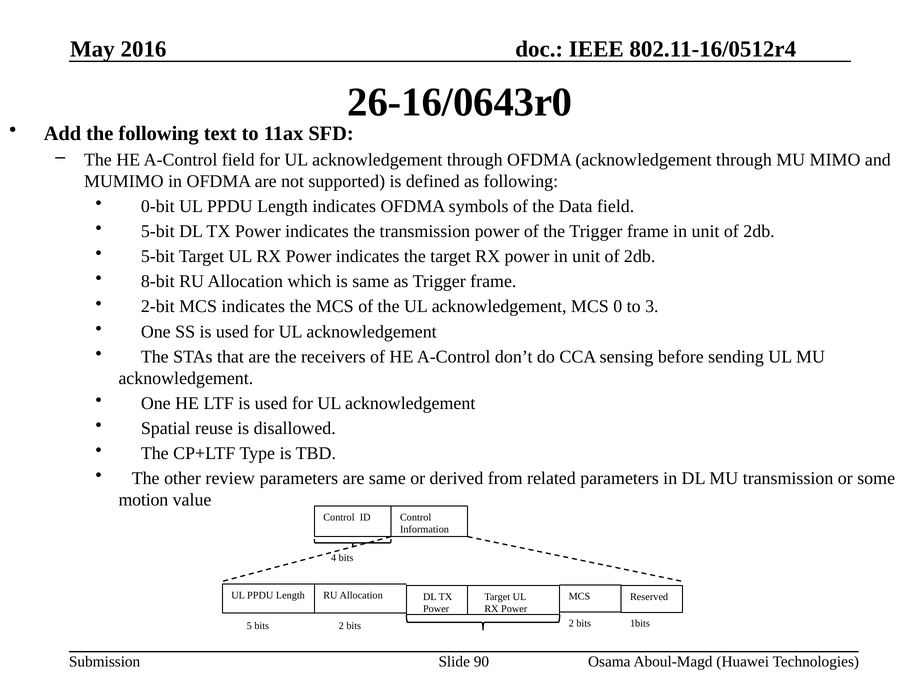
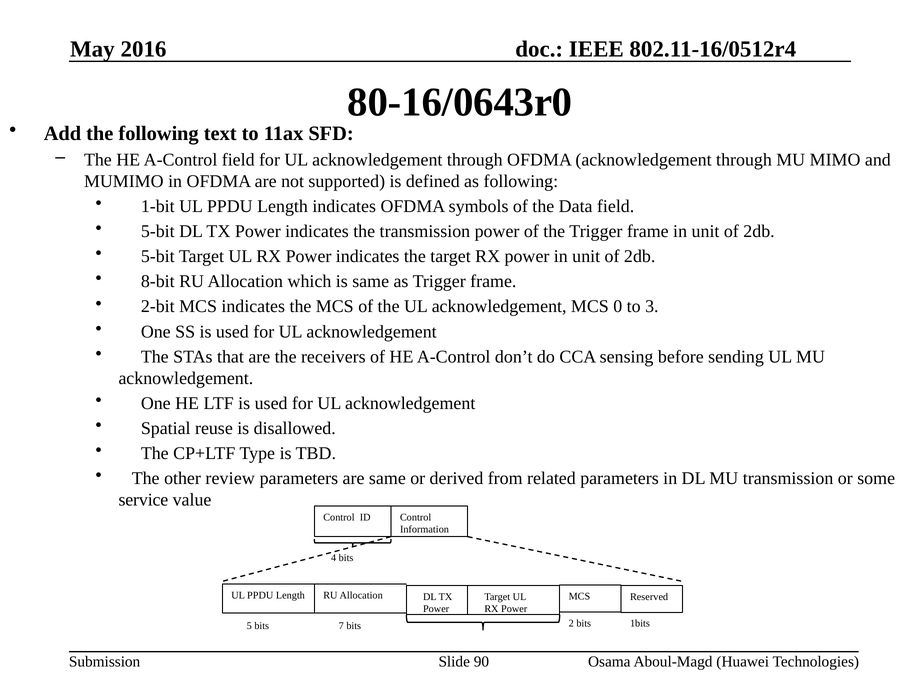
26-16/0643r0: 26-16/0643r0 -> 80-16/0643r0
0-bit: 0-bit -> 1-bit
motion: motion -> service
bits 2: 2 -> 7
